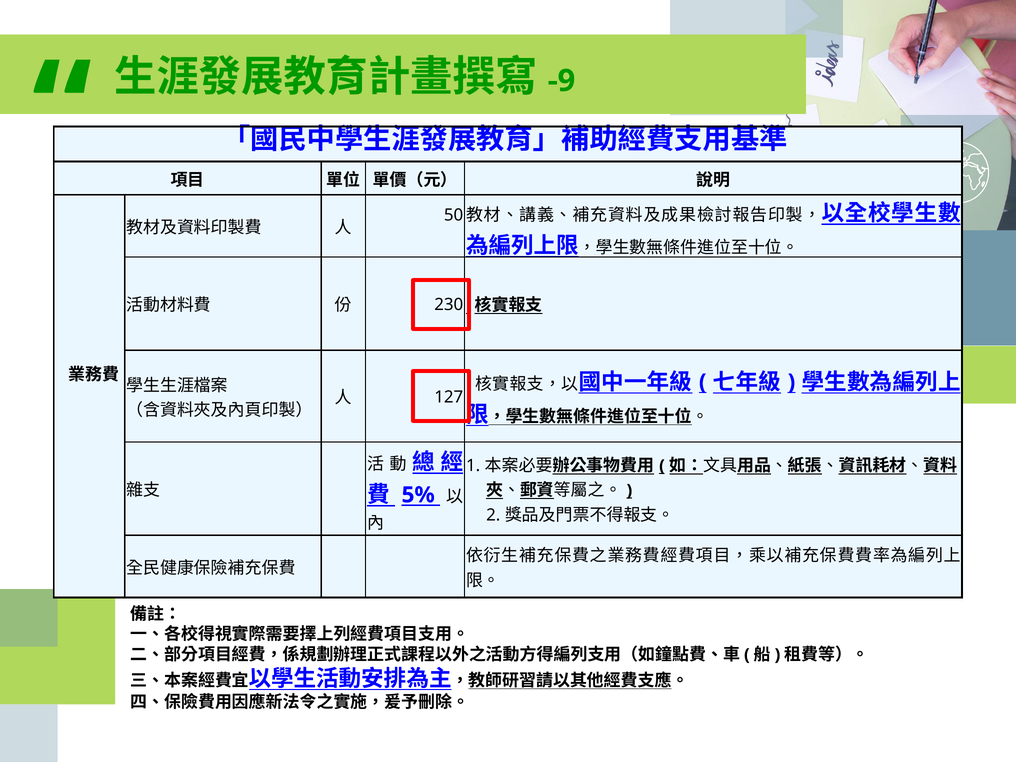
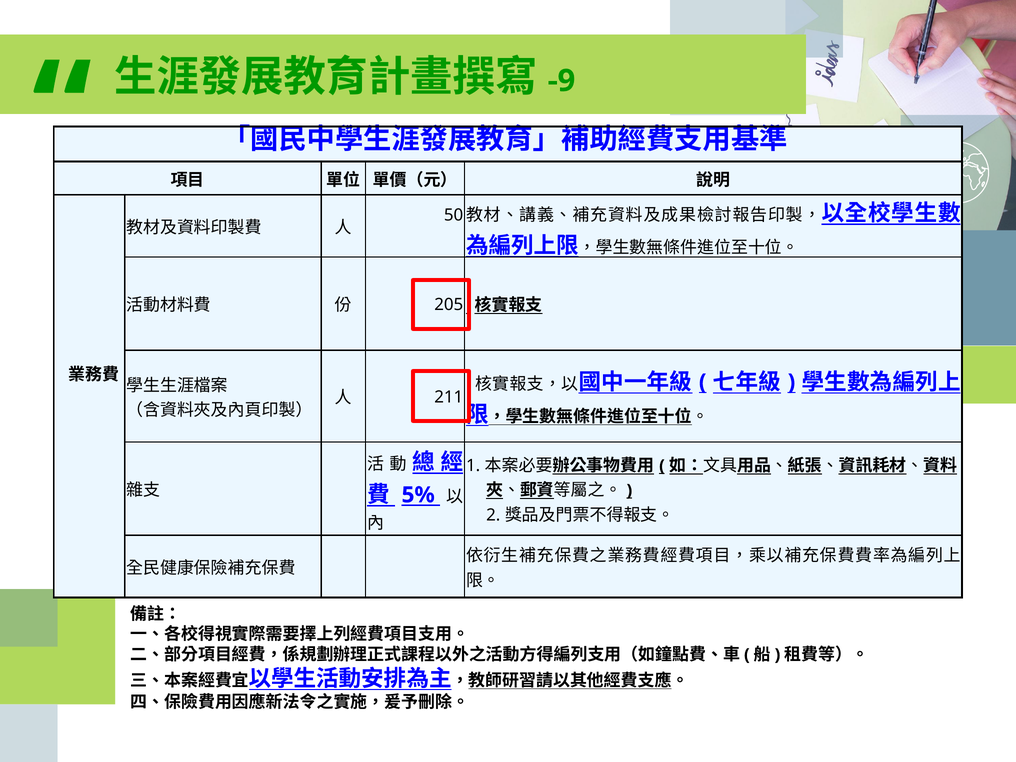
230: 230 -> 205
127: 127 -> 211
